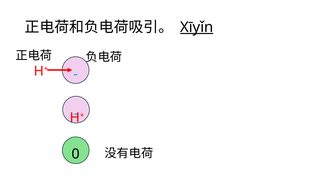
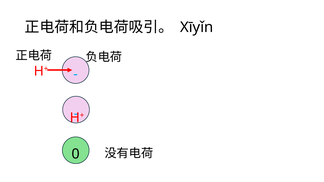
Xīyǐn underline: present -> none
